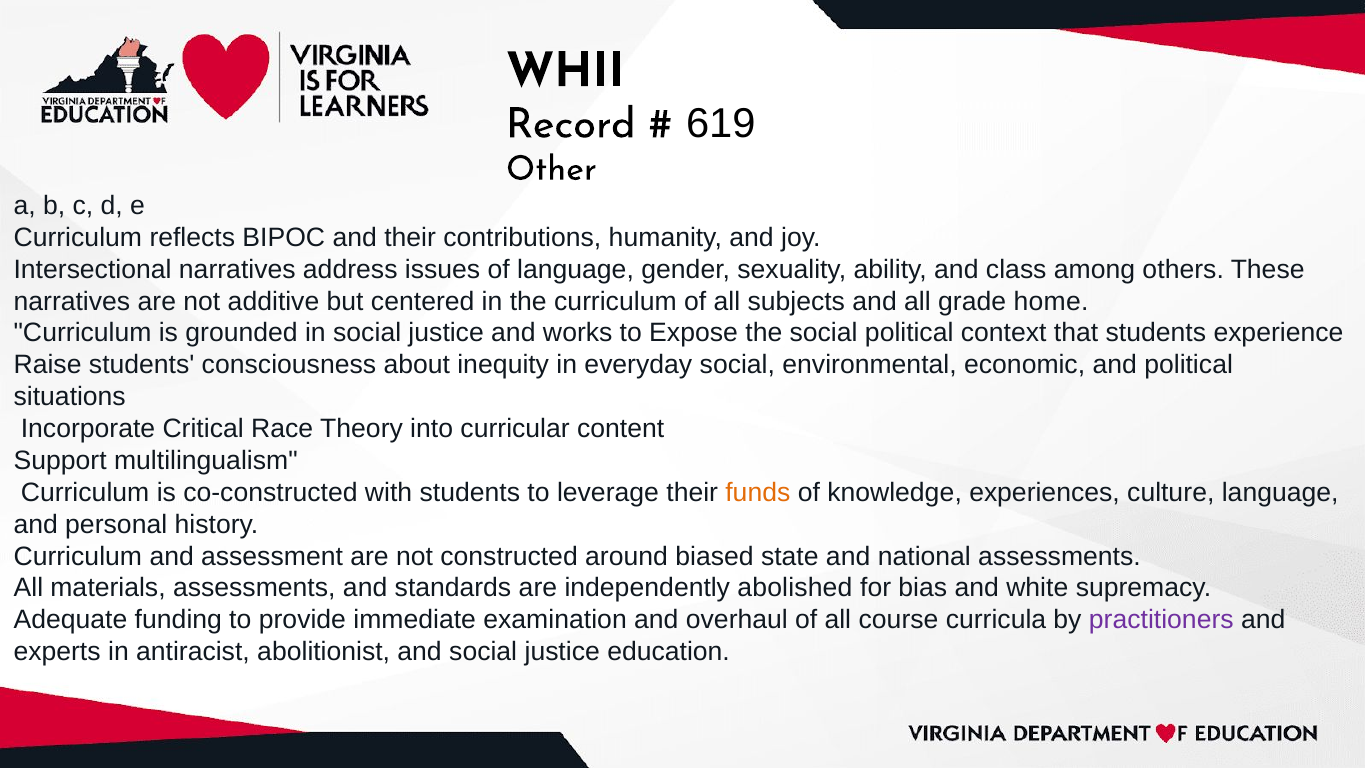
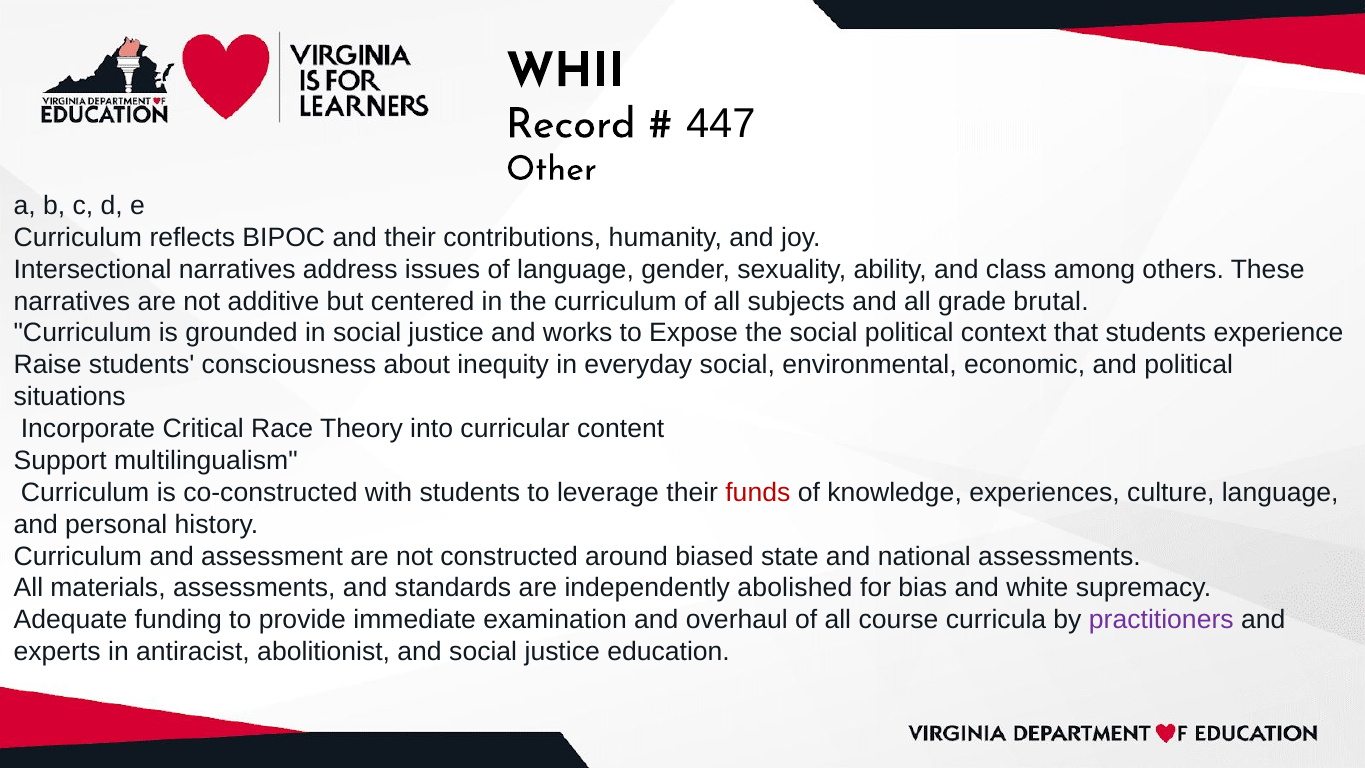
619: 619 -> 447
home: home -> brutal
funds colour: orange -> red
